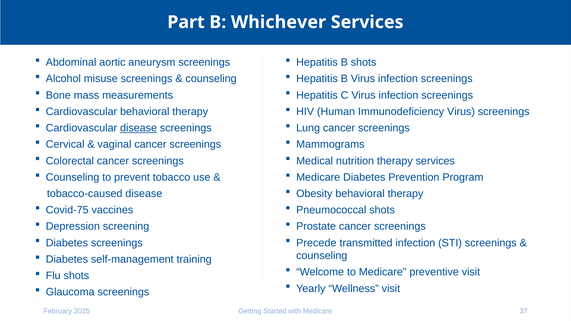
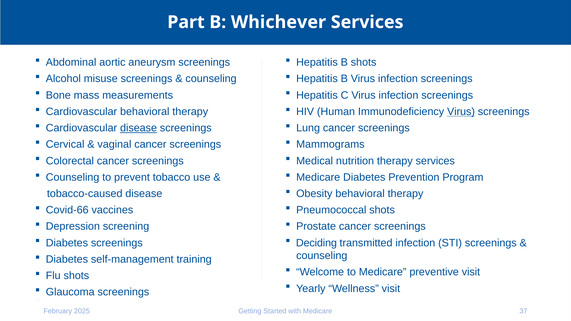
Virus at (461, 112) underline: none -> present
Covid-75: Covid-75 -> Covid-66
Precede: Precede -> Deciding
